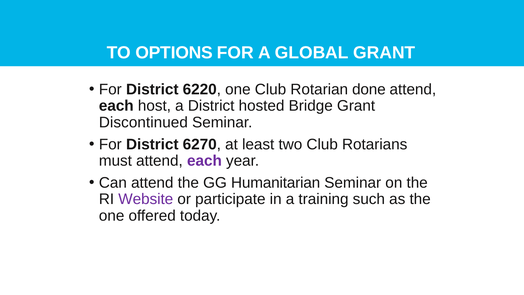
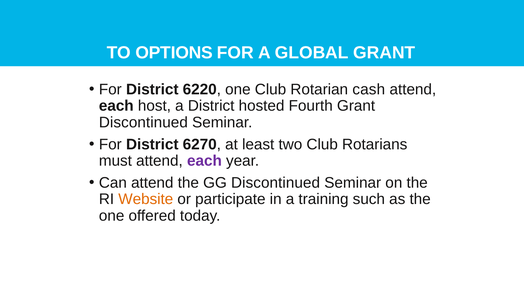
done: done -> cash
Bridge: Bridge -> Fourth
GG Humanitarian: Humanitarian -> Discontinued
Website colour: purple -> orange
